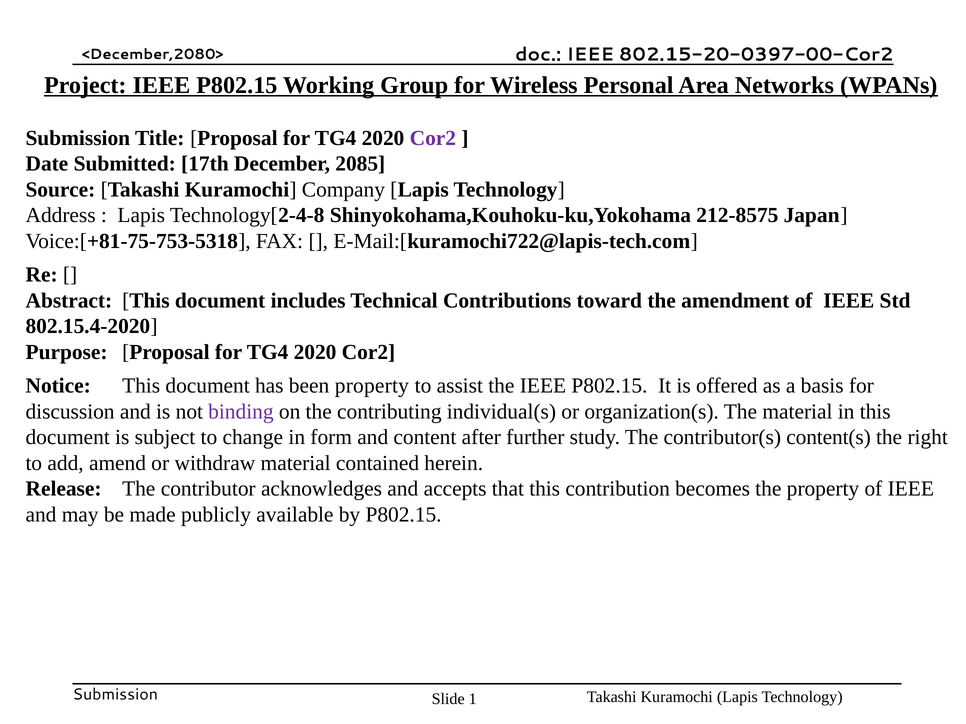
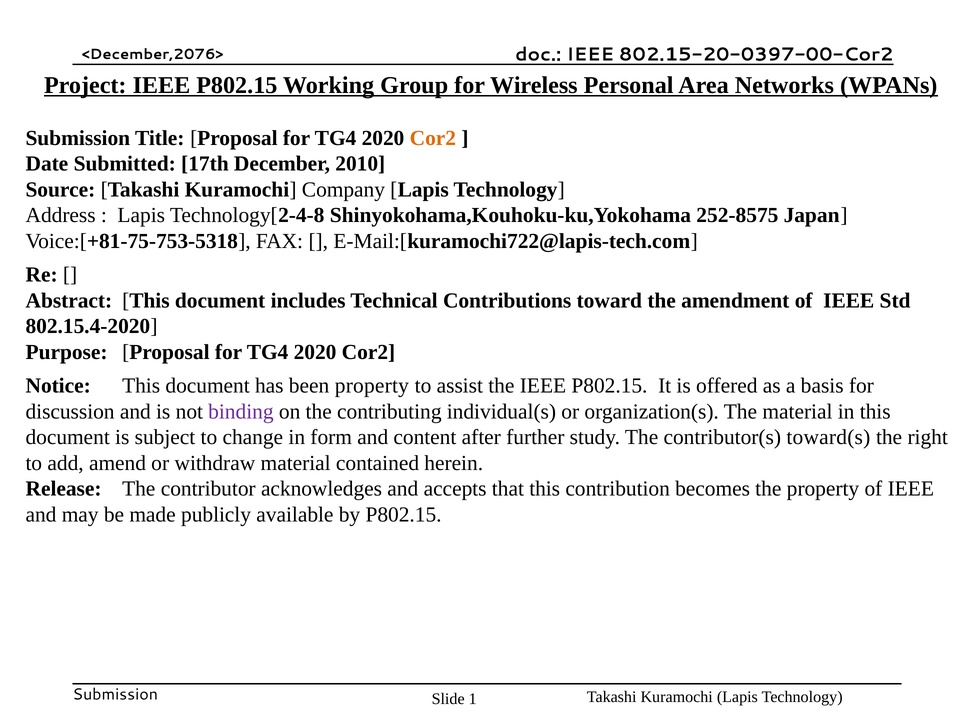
<December,2080>: <December,2080> -> <December,2076>
Cor2 at (433, 138) colour: purple -> orange
2085: 2085 -> 2010
212-8575: 212-8575 -> 252-8575
content(s: content(s -> toward(s
